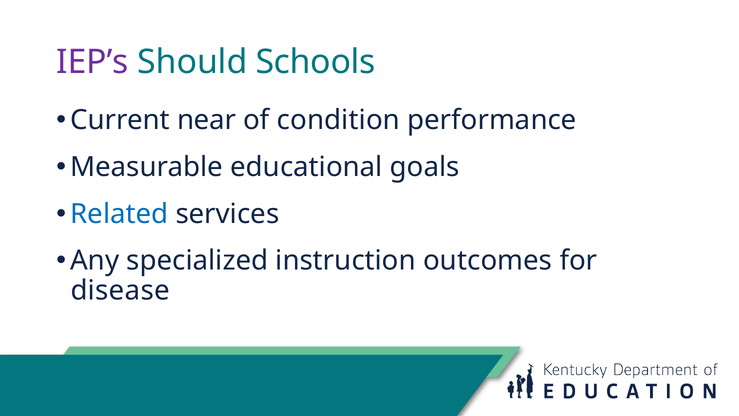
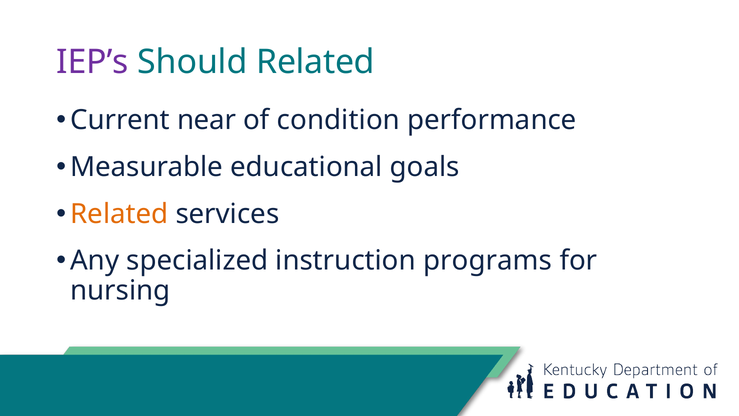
Should Schools: Schools -> Related
Related at (119, 214) colour: blue -> orange
outcomes: outcomes -> programs
disease: disease -> nursing
